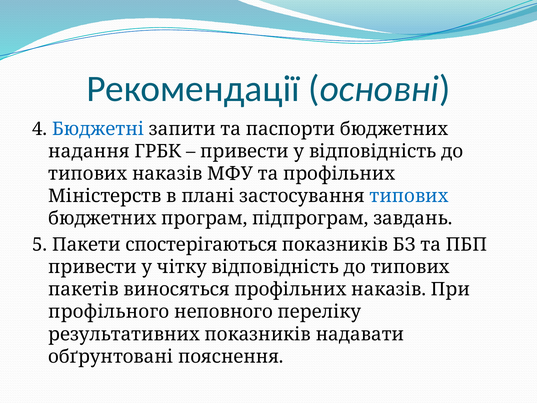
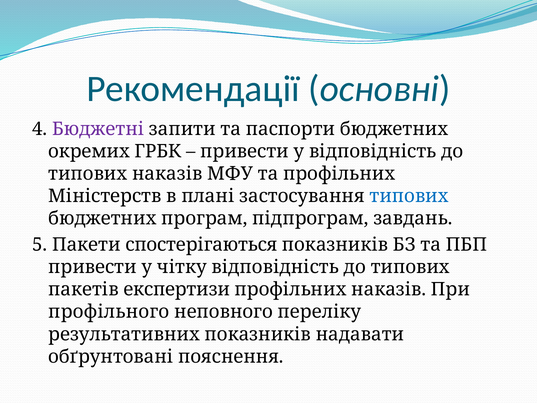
Бюджетні colour: blue -> purple
надання: надання -> окремих
виносяться: виносяться -> експертизи
